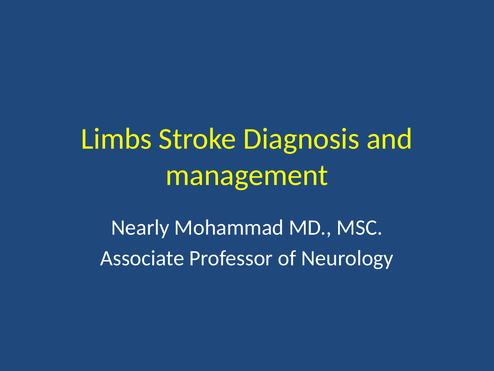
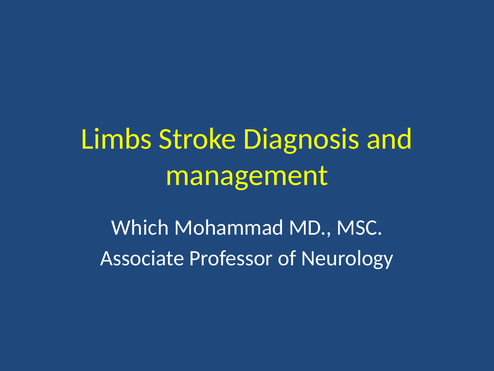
Nearly: Nearly -> Which
